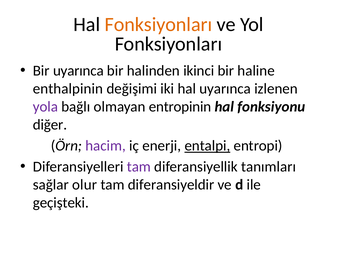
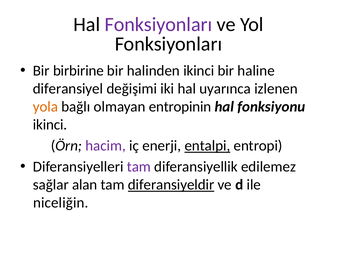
Fonksiyonları at (158, 25) colour: orange -> purple
Bir uyarınca: uyarınca -> birbirine
enthalpinin: enthalpinin -> diferansiyel
yola colour: purple -> orange
diğer at (50, 125): diğer -> ikinci
tanımları: tanımları -> edilemez
olur: olur -> alan
diferansiyeldir underline: none -> present
geçişteki: geçişteki -> niceliğin
